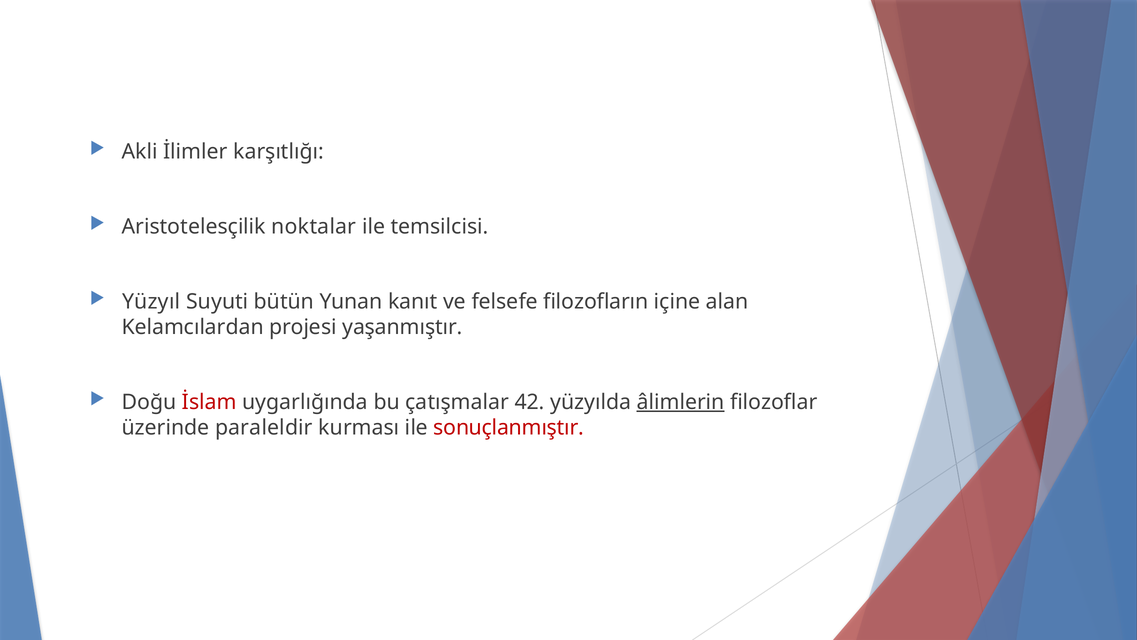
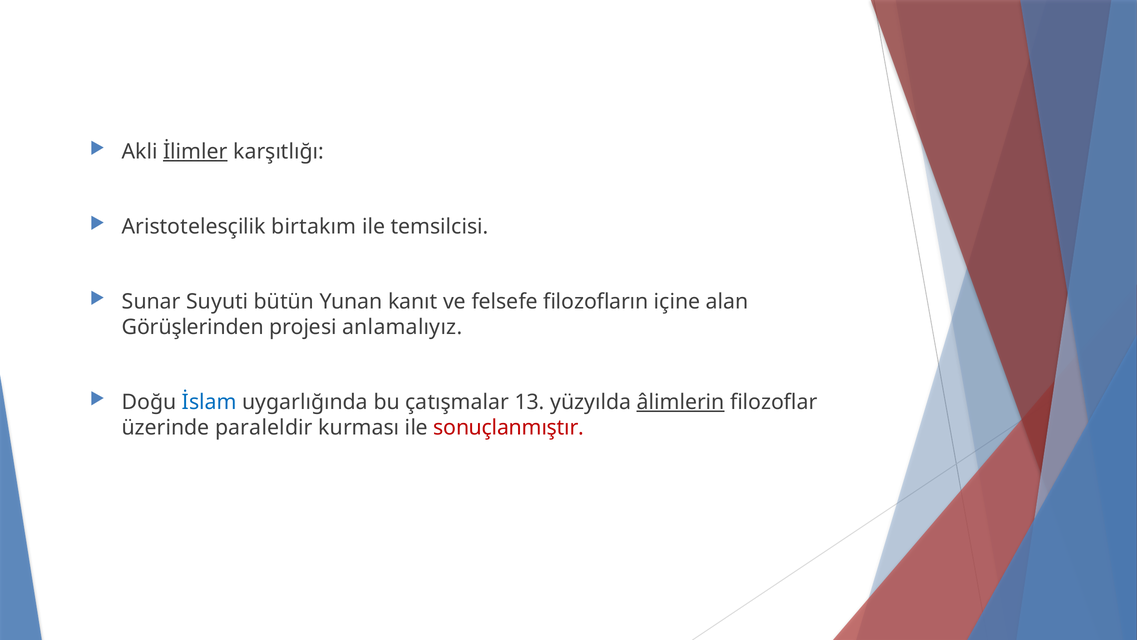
İlimler underline: none -> present
noktalar: noktalar -> birtakım
Yüzyıl: Yüzyıl -> Sunar
Kelamcılardan: Kelamcılardan -> Görüşlerinden
yaşanmıştır: yaşanmıştır -> anlamalıyız
İslam colour: red -> blue
42: 42 -> 13
